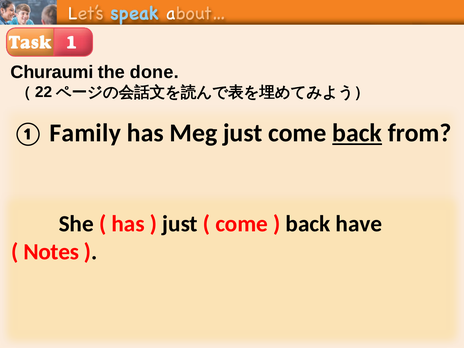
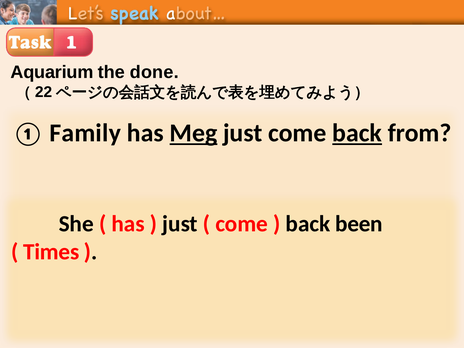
Churaumi: Churaumi -> Aquarium
Meg underline: none -> present
have: have -> been
Notes: Notes -> Times
